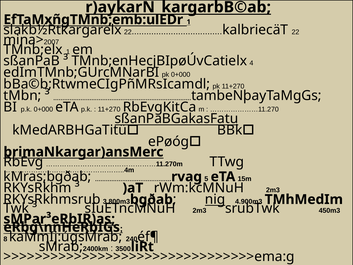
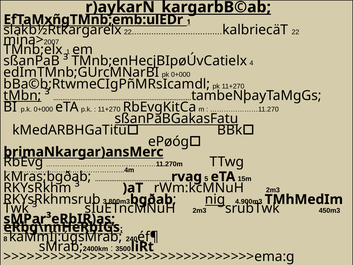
tMbn underline: none -> present
